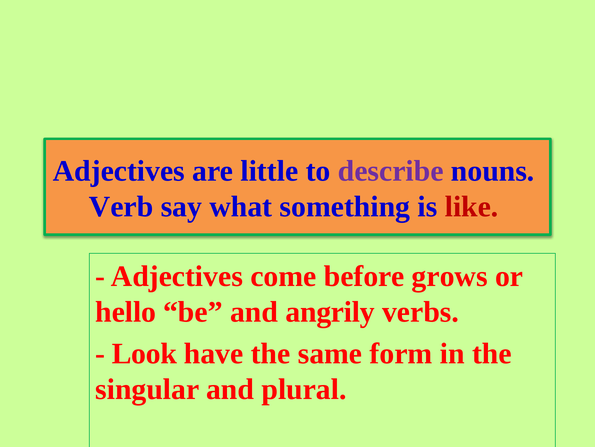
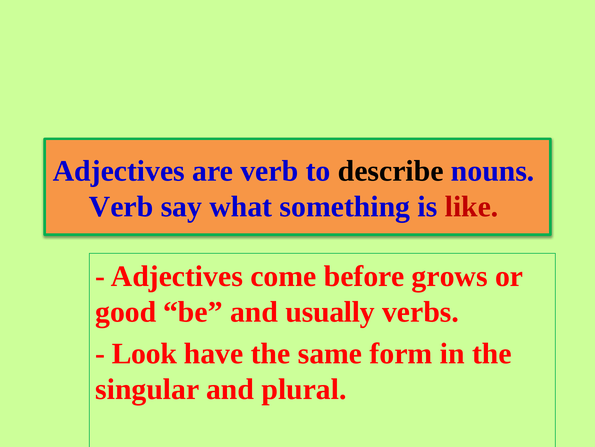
are little: little -> verb
describe colour: purple -> black
hello: hello -> good
angrily: angrily -> usually
